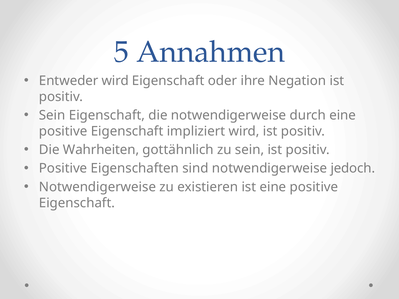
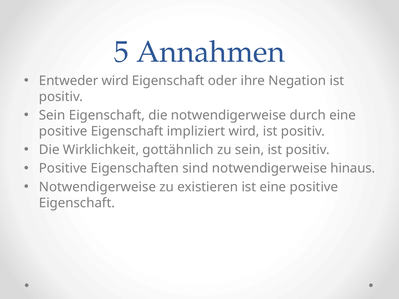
Wahrheiten: Wahrheiten -> Wirklichkeit
jedoch: jedoch -> hinaus
